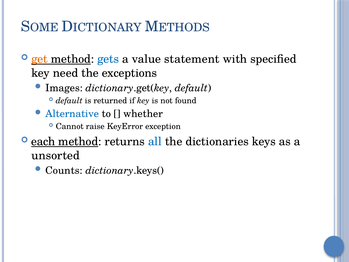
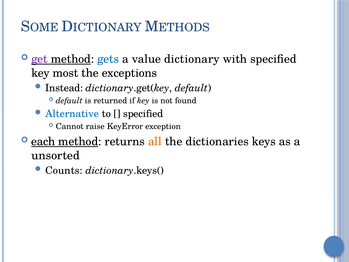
get colour: orange -> purple
statement: statement -> dictionary
need: need -> most
Images: Images -> Instead
whether at (143, 114): whether -> specified
all colour: blue -> orange
